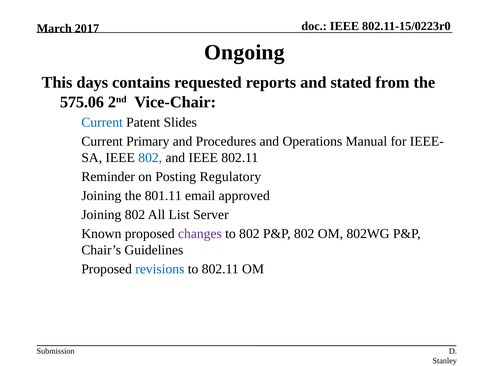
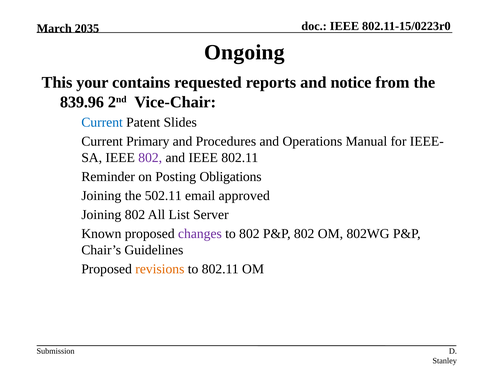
2017: 2017 -> 2035
days: days -> your
stated: stated -> notice
575.06: 575.06 -> 839.96
802 at (150, 158) colour: blue -> purple
Regulatory: Regulatory -> Obligations
801.11: 801.11 -> 502.11
revisions colour: blue -> orange
